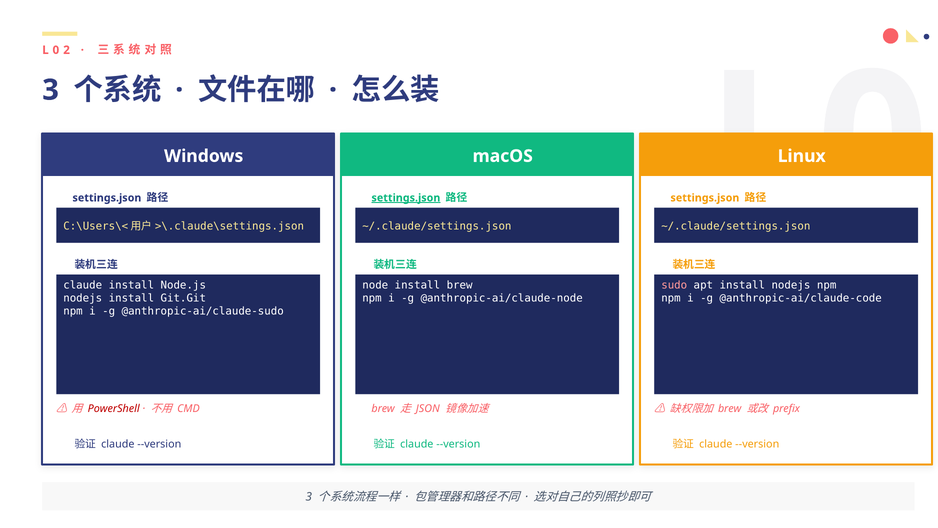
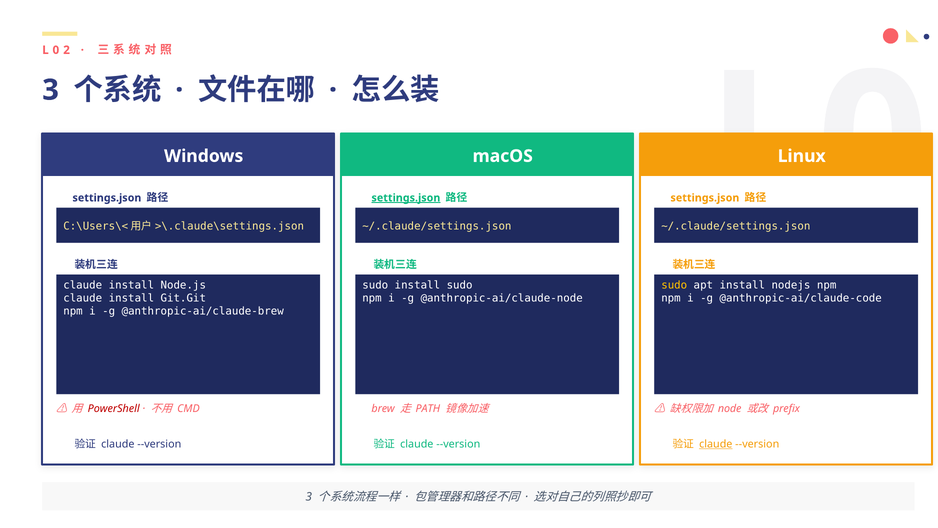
node at (375, 285): node -> sudo
install brew: brew -> sudo
sudo at (674, 285) colour: pink -> yellow
nodejs at (83, 298): nodejs -> claude
@anthropic-ai/claude-sudo: @anthropic-ai/claude-sudo -> @anthropic-ai/claude-brew
JSON: JSON -> PATH
brew at (730, 408): brew -> node
claude at (716, 444) underline: none -> present
